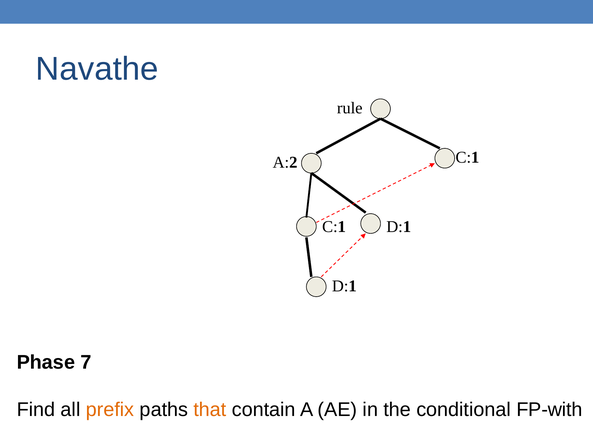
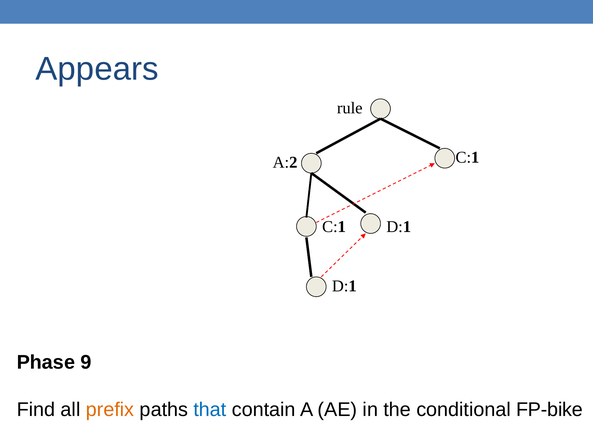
Navathe: Navathe -> Appears
7: 7 -> 9
that colour: orange -> blue
FP-with: FP-with -> FP-bike
